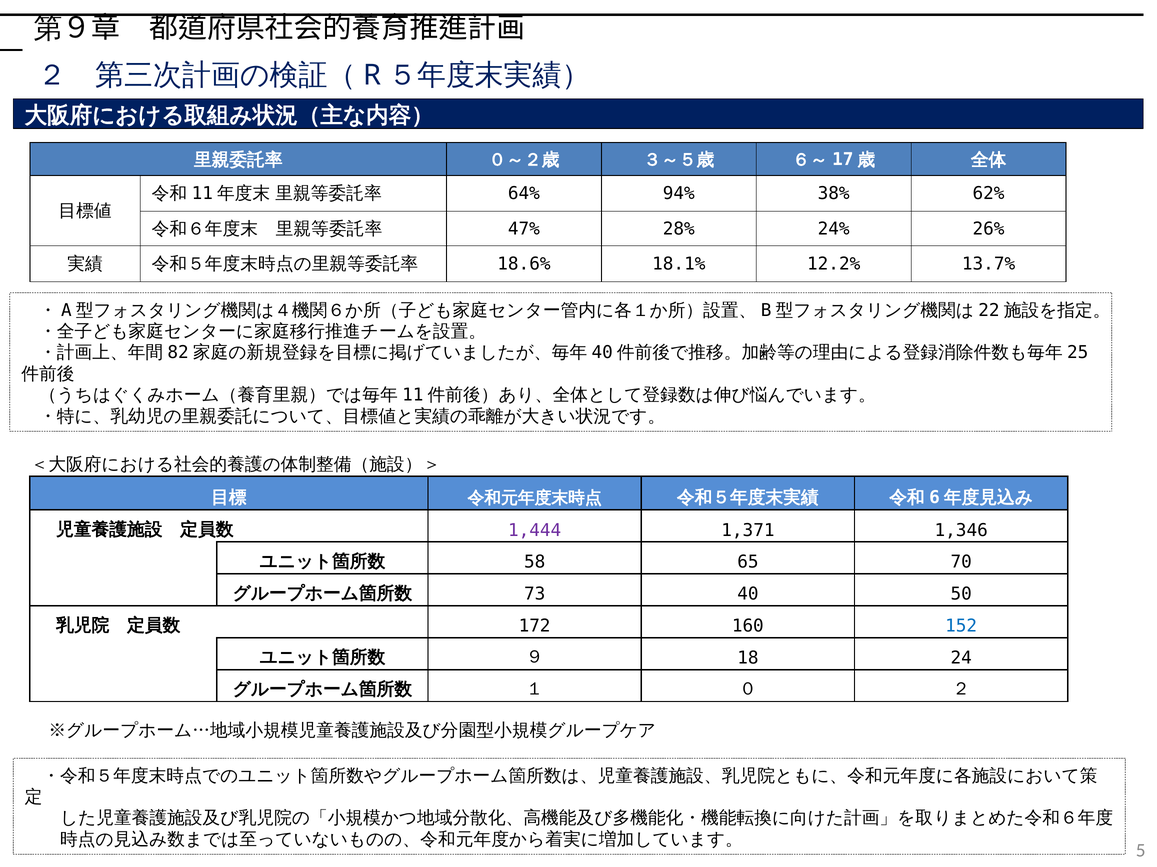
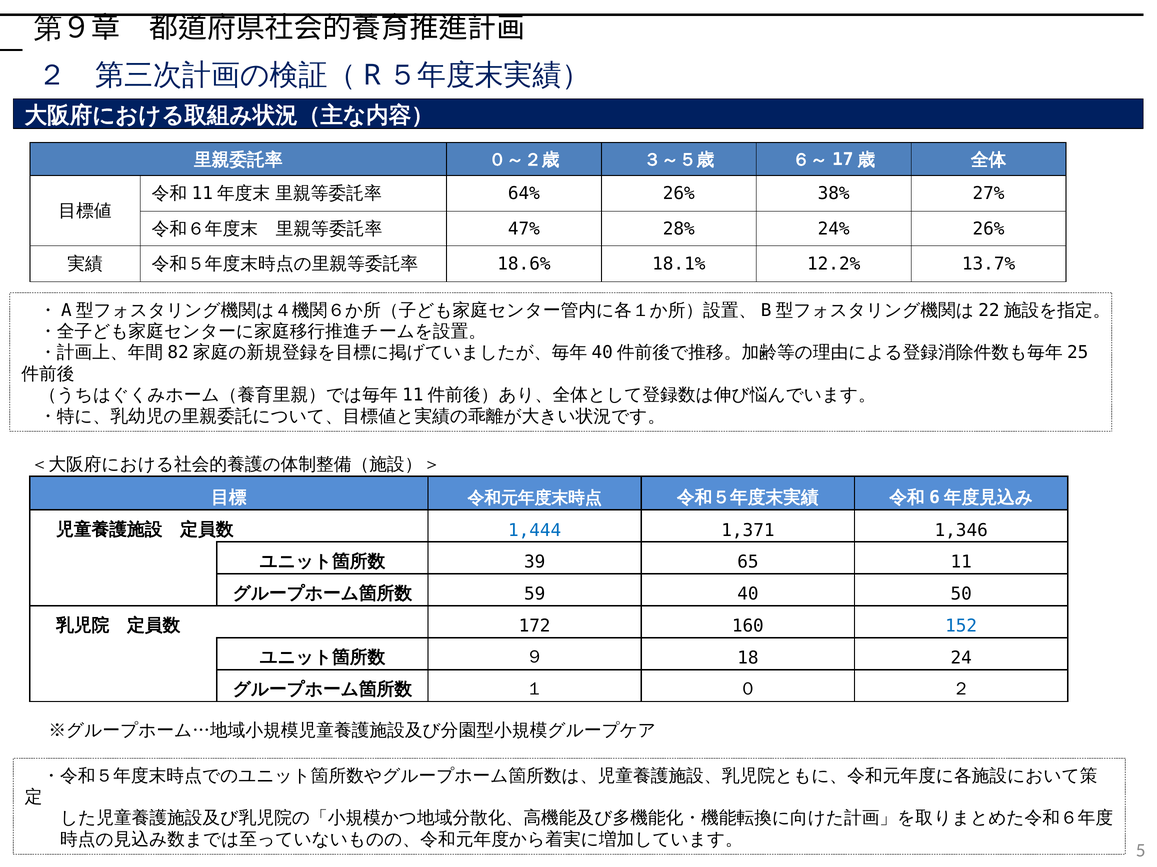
64% 94%: 94% -> 26%
62%: 62% -> 27%
1,444 colour: purple -> blue
58: 58 -> 39
70: 70 -> 11
73: 73 -> 59
